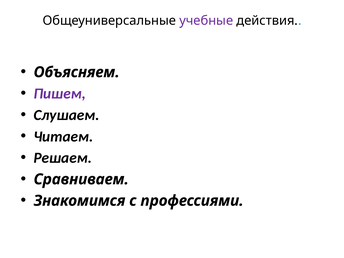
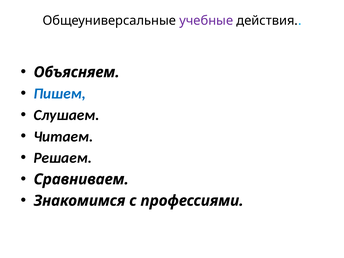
Пишем colour: purple -> blue
